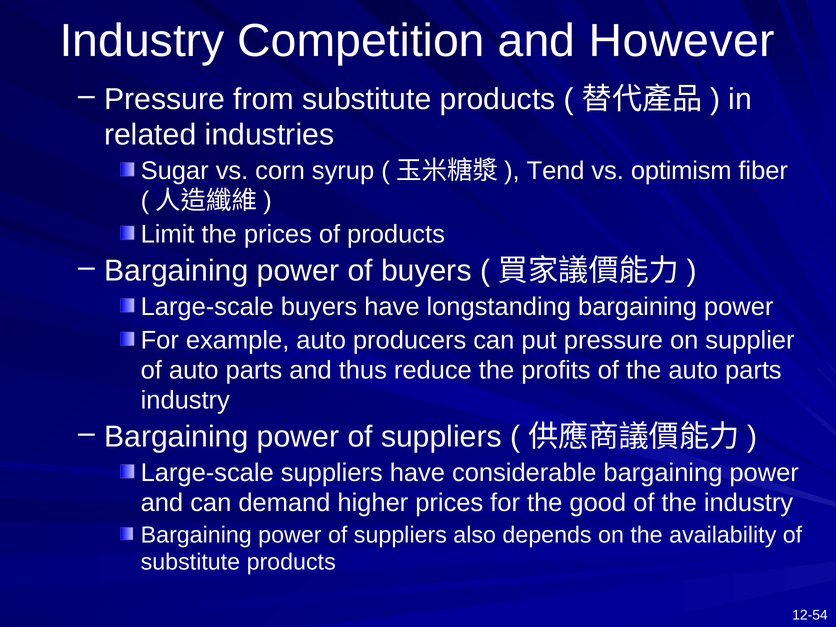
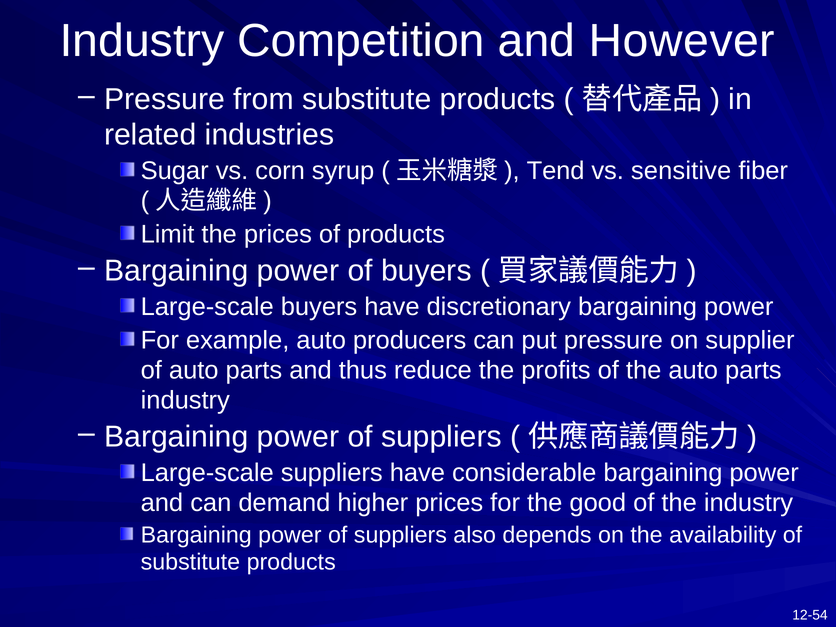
optimism: optimism -> sensitive
longstanding: longstanding -> discretionary
